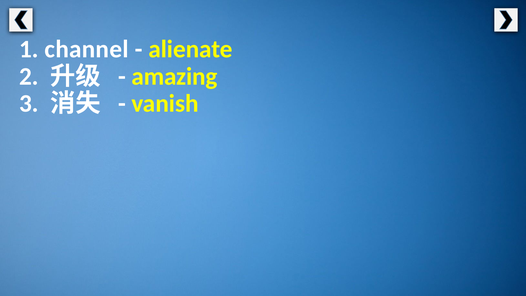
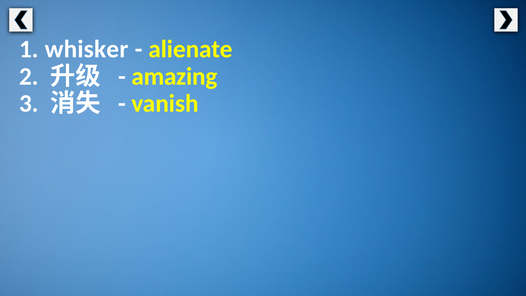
channel: channel -> whisker
